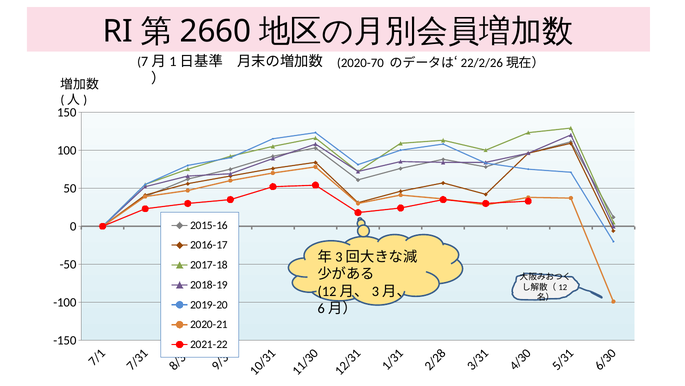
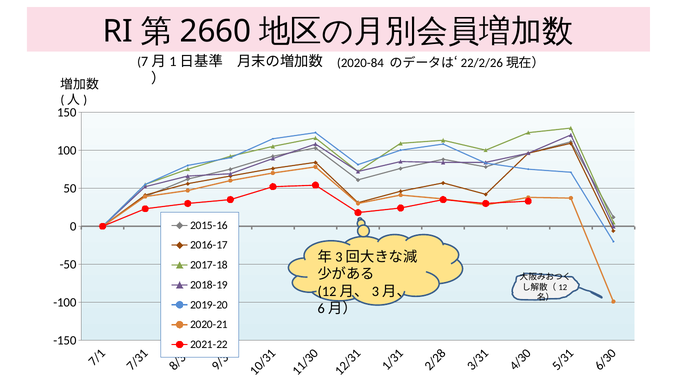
2020-70: 2020-70 -> 2020-84
